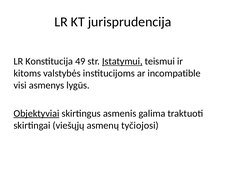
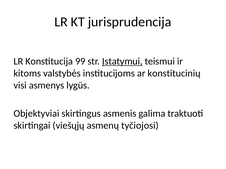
49: 49 -> 99
incompatible: incompatible -> konstitucinių
Objektyviai underline: present -> none
